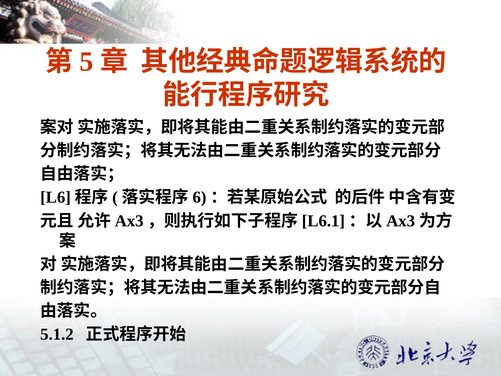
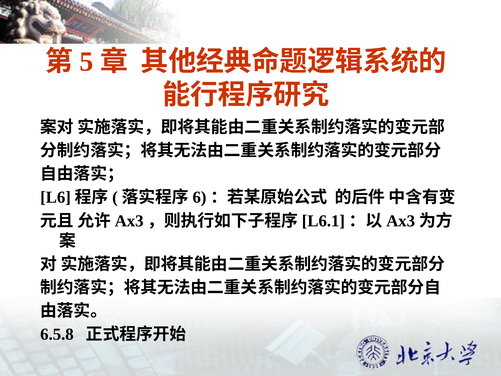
5.1.2: 5.1.2 -> 6.5.8
